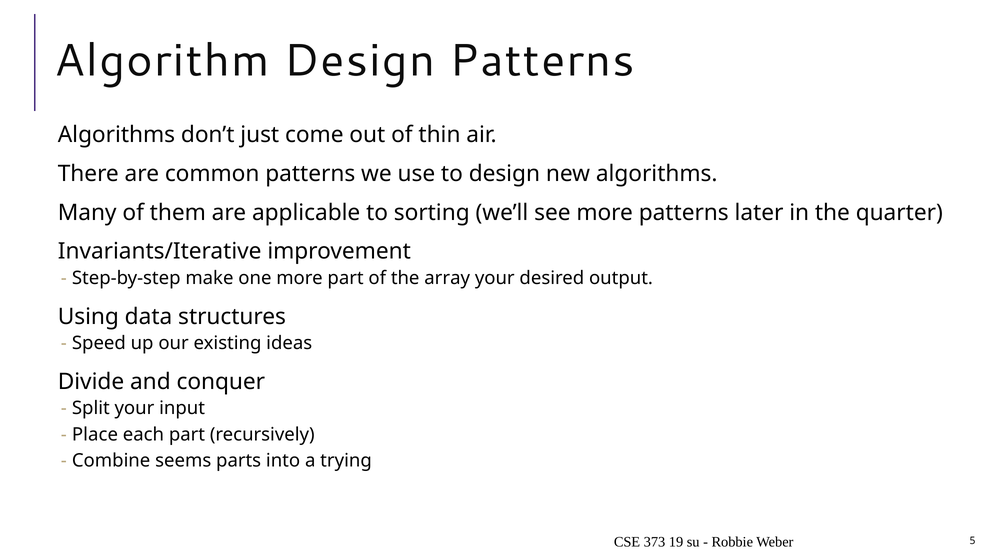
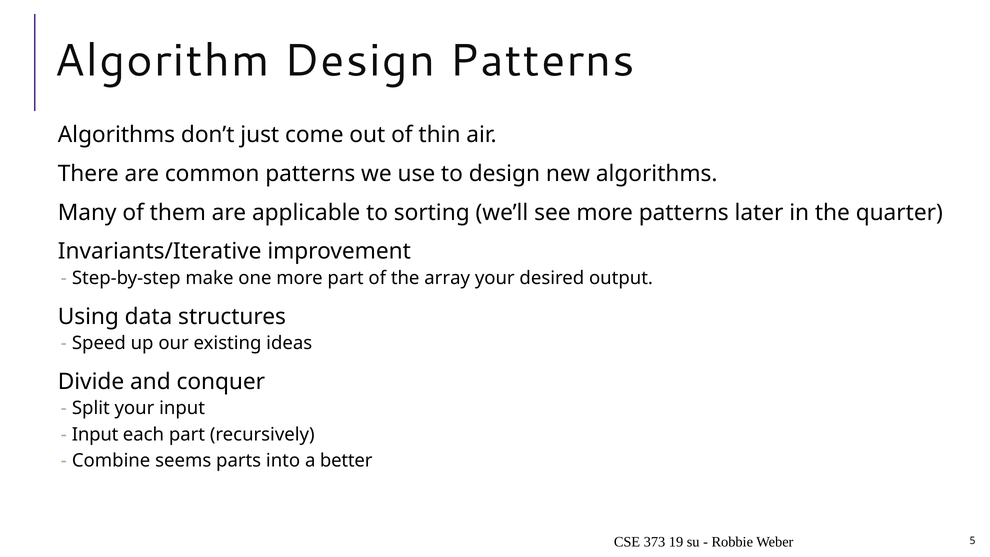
Place at (95, 434): Place -> Input
trying: trying -> better
